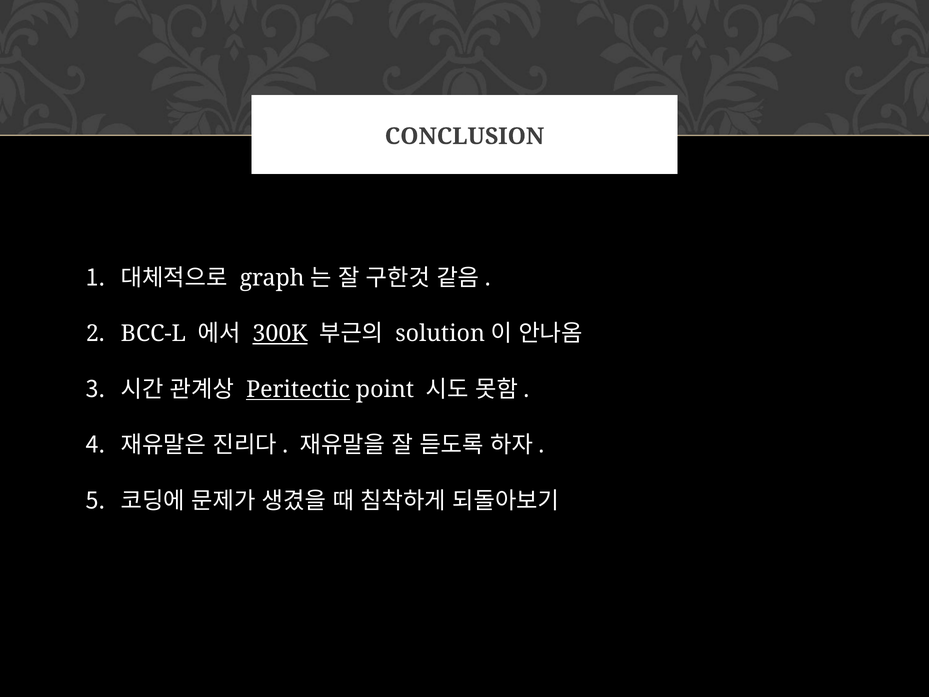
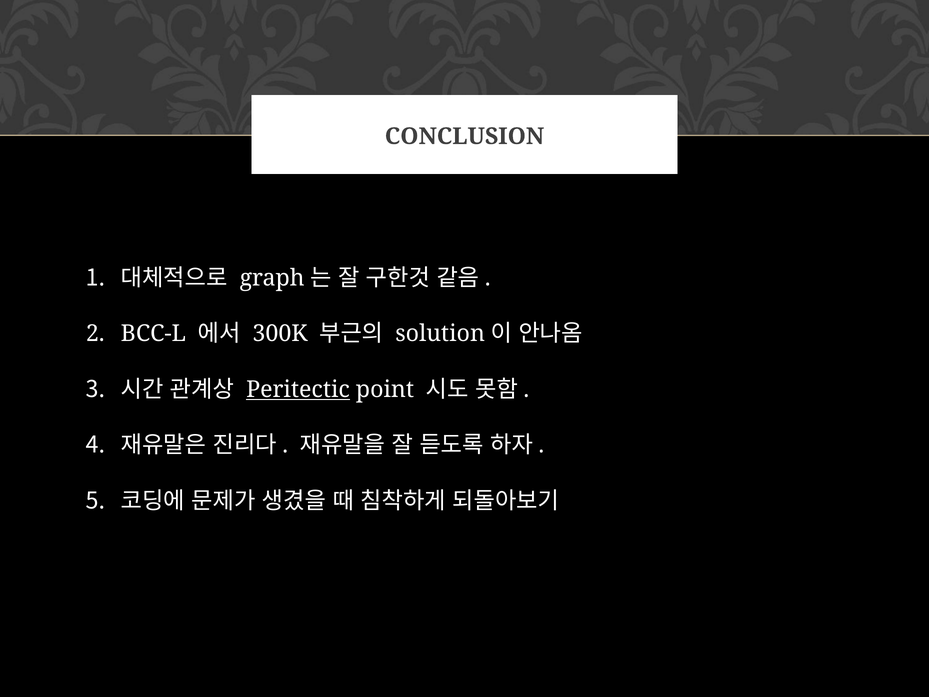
300K underline: present -> none
